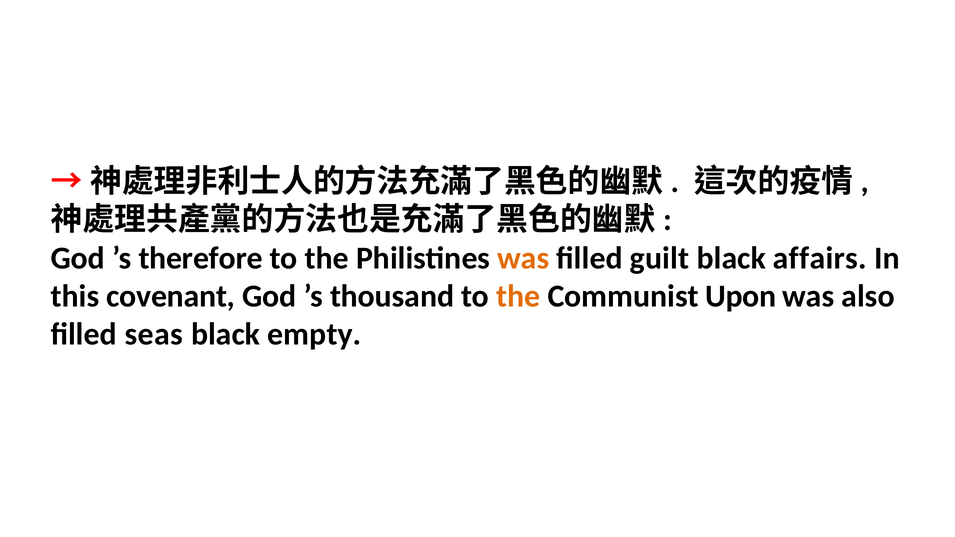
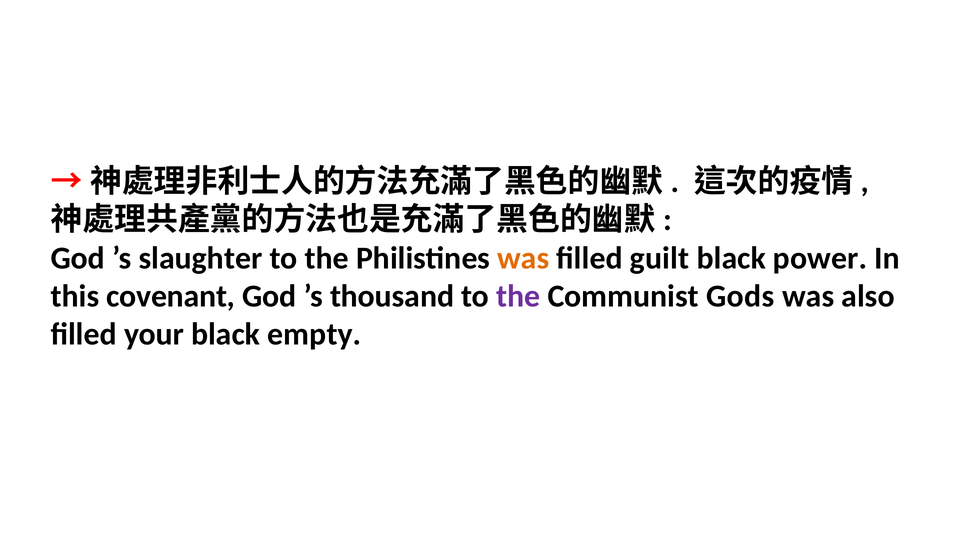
therefore: therefore -> slaughter
affairs: affairs -> power
the at (518, 296) colour: orange -> purple
Upon: Upon -> Gods
seas: seas -> your
